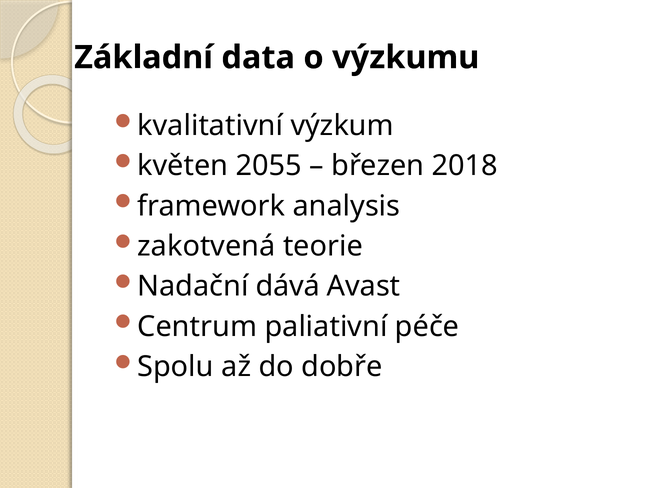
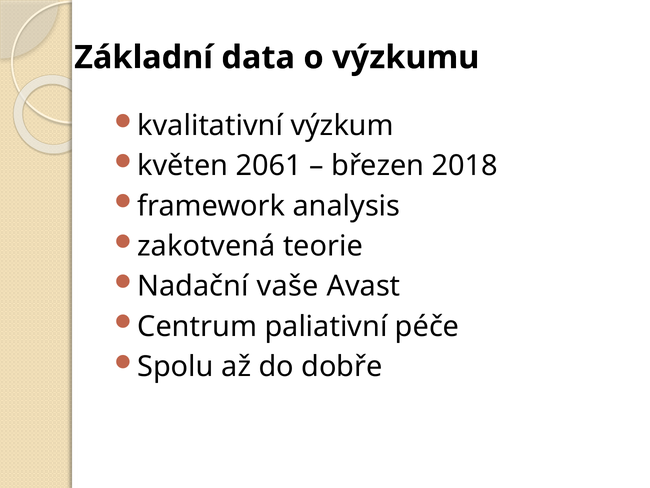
2055: 2055 -> 2061
dává: dává -> vaše
